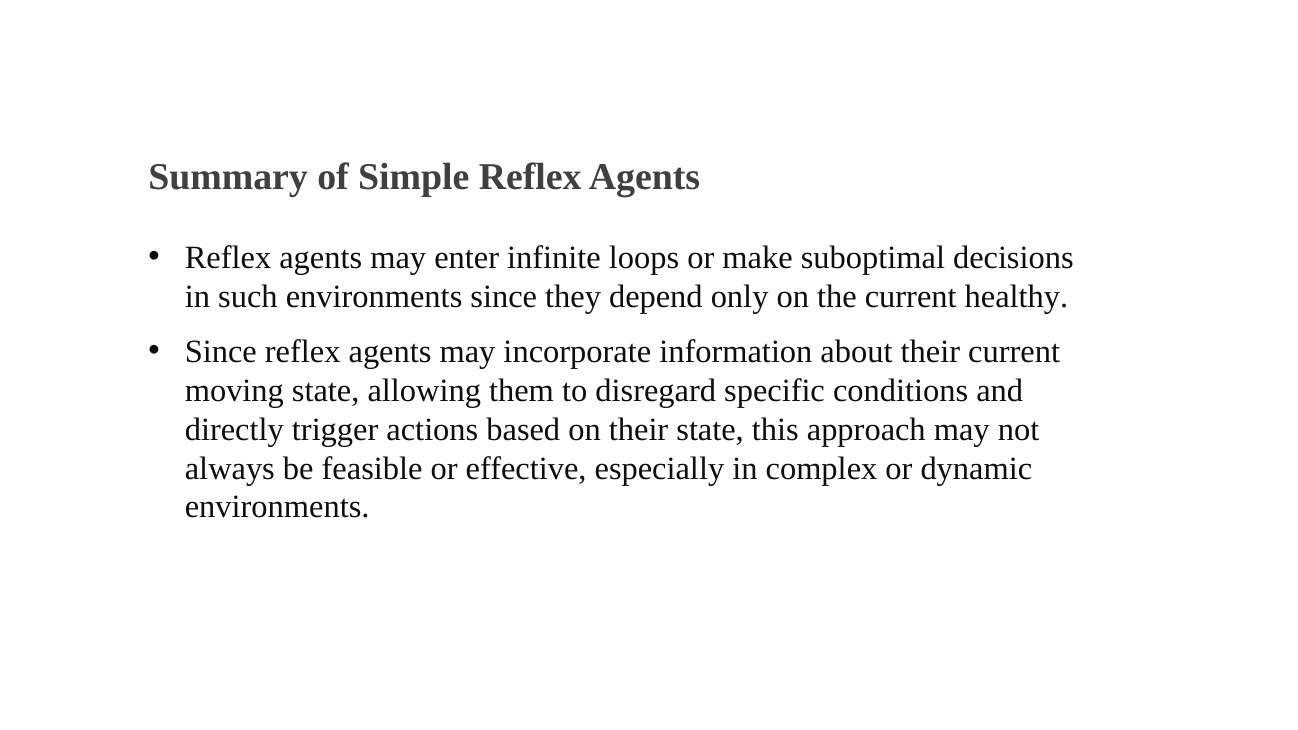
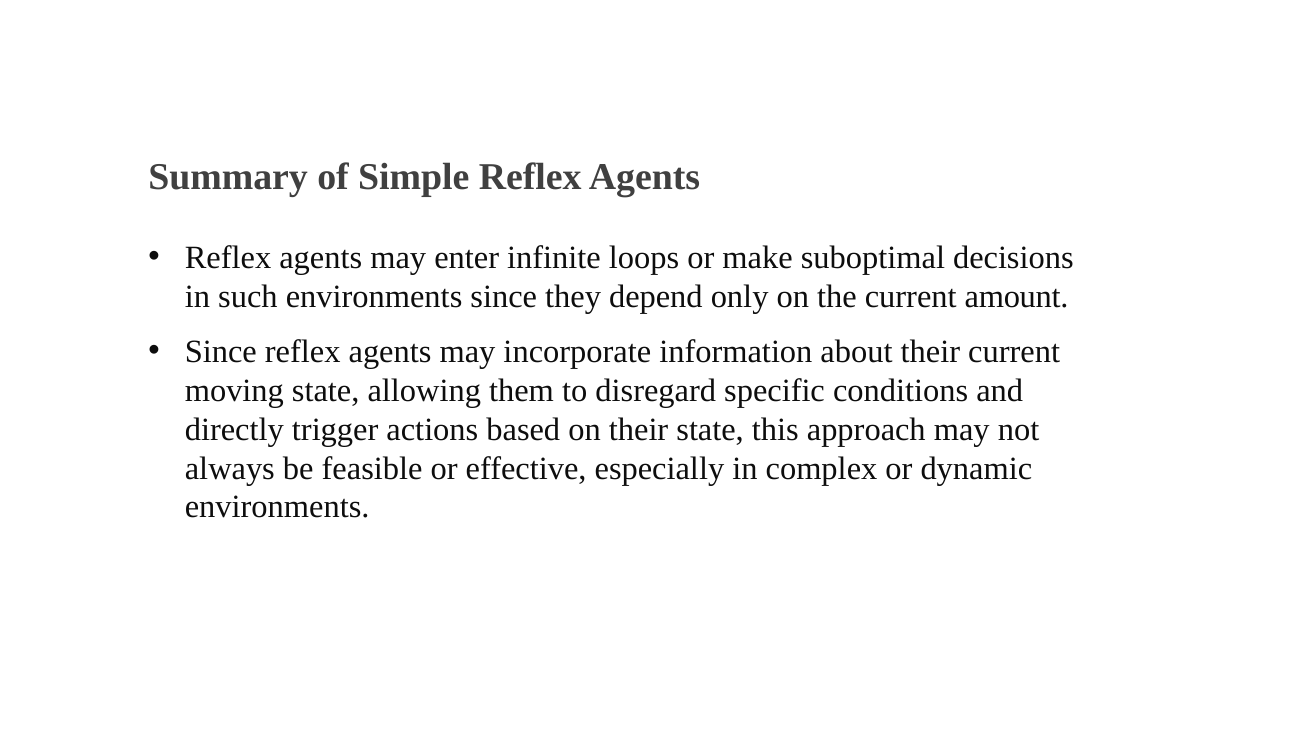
healthy: healthy -> amount
